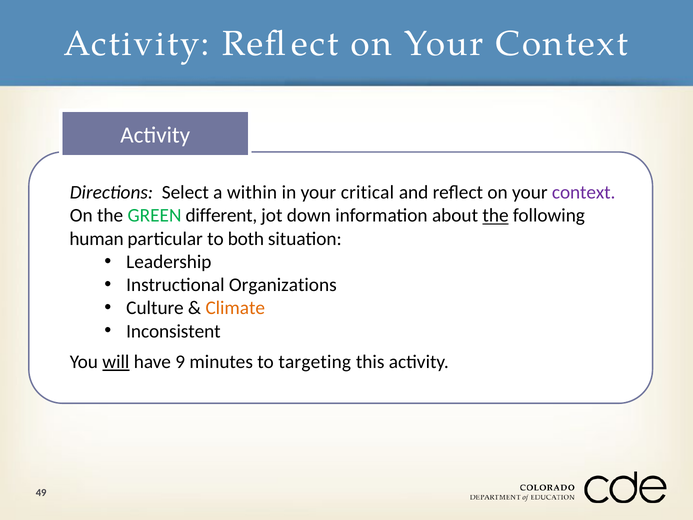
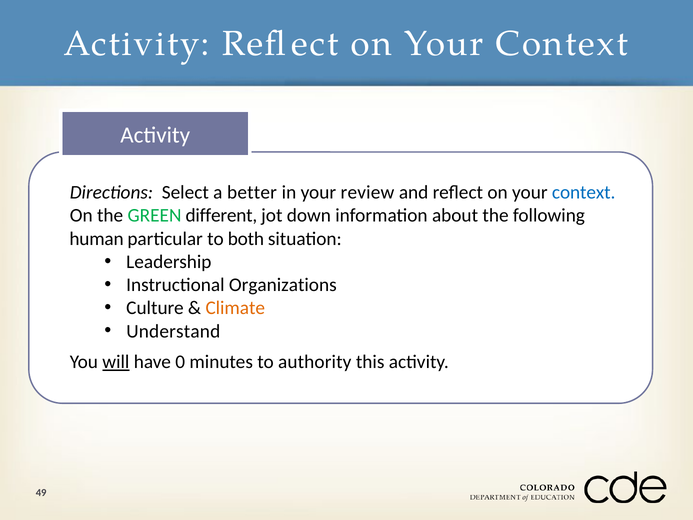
within: within -> better
critical: critical -> review
context at (584, 192) colour: purple -> blue
the at (496, 215) underline: present -> none
Inconsistent: Inconsistent -> Understand
9: 9 -> 0
targeting: targeting -> authority
